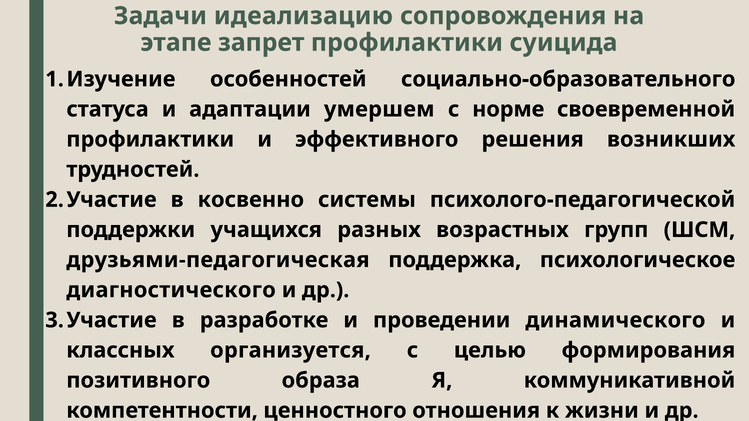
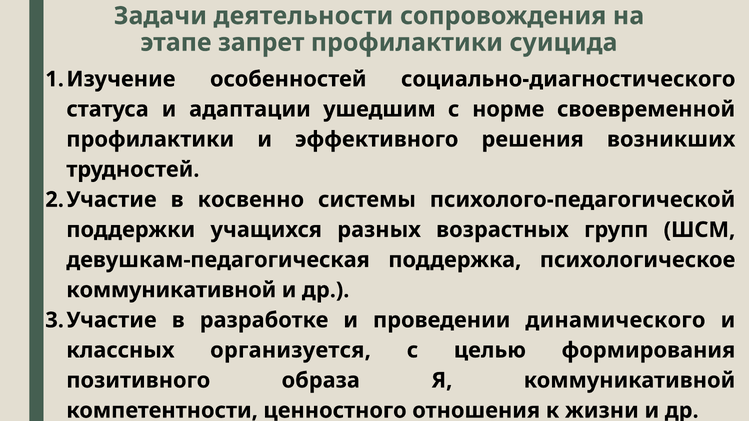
идеализацию: идеализацию -> деятельности
социально-образовательного: социально-образовательного -> социально-диагностического
умершем: умершем -> ушедшим
друзьями-педагогическая: друзьями-педагогическая -> девушкам-педагогическая
диагностического at (171, 290): диагностического -> коммуникативной
